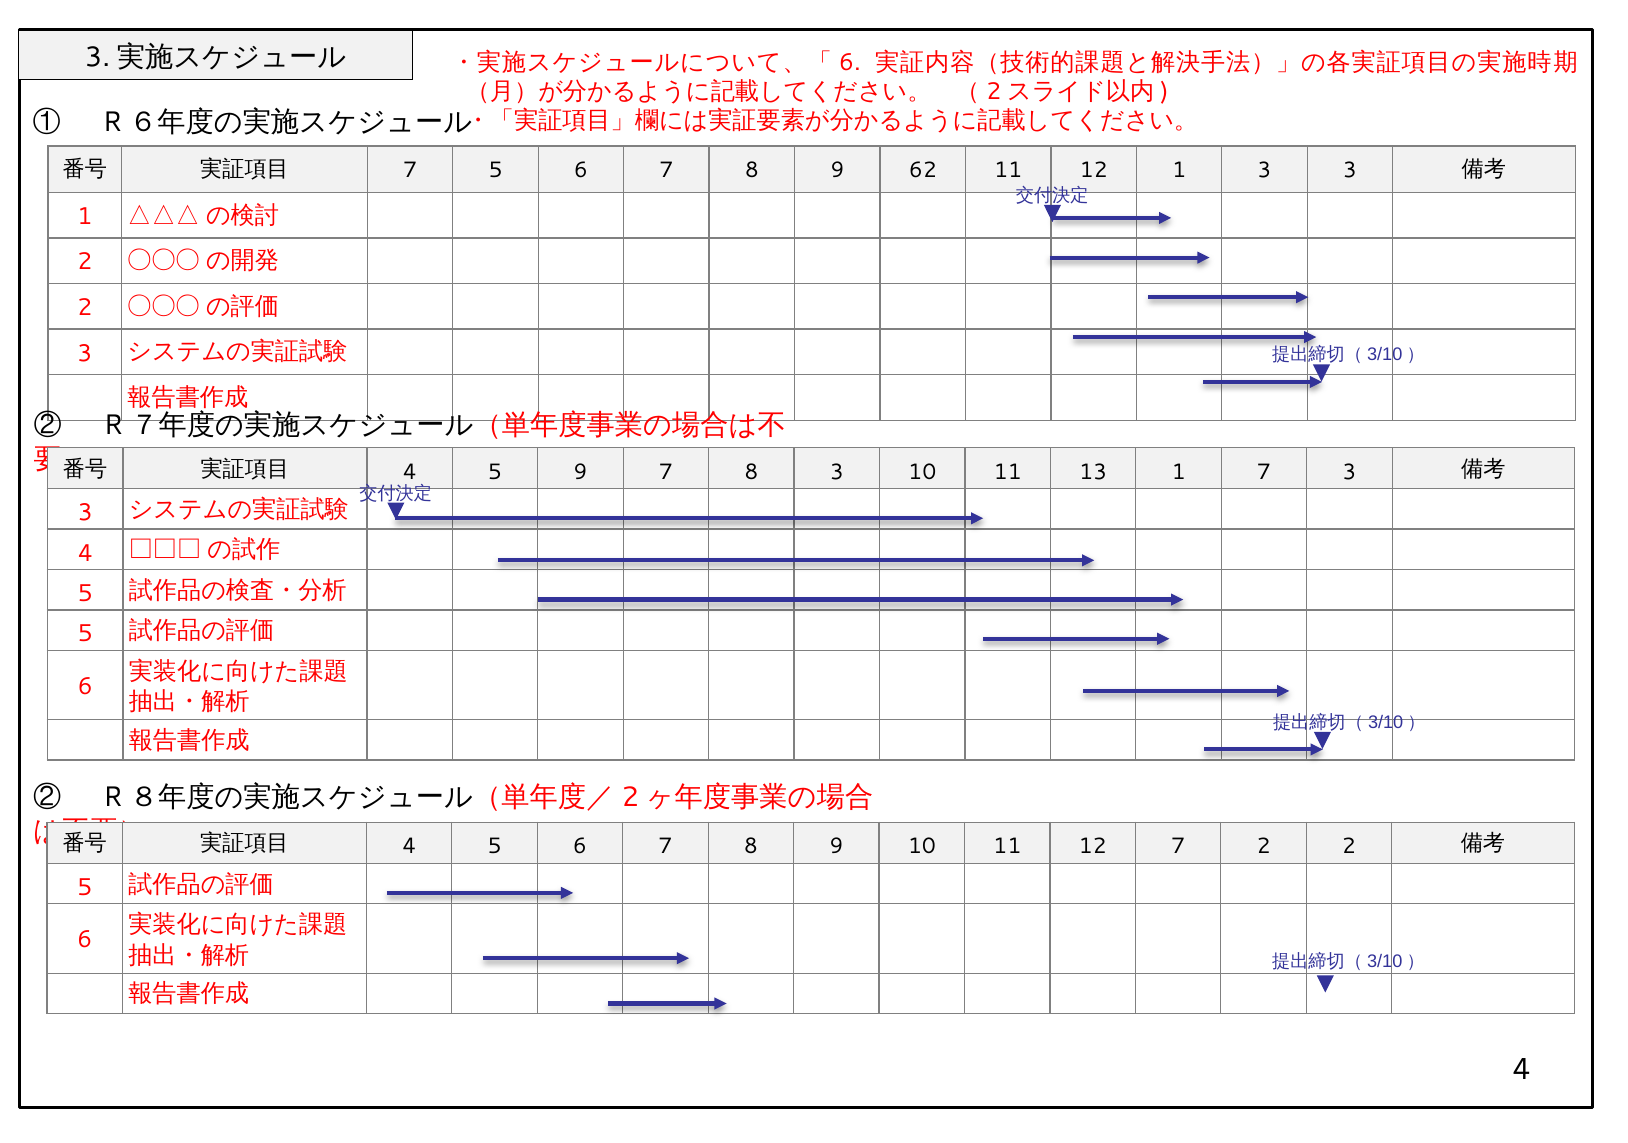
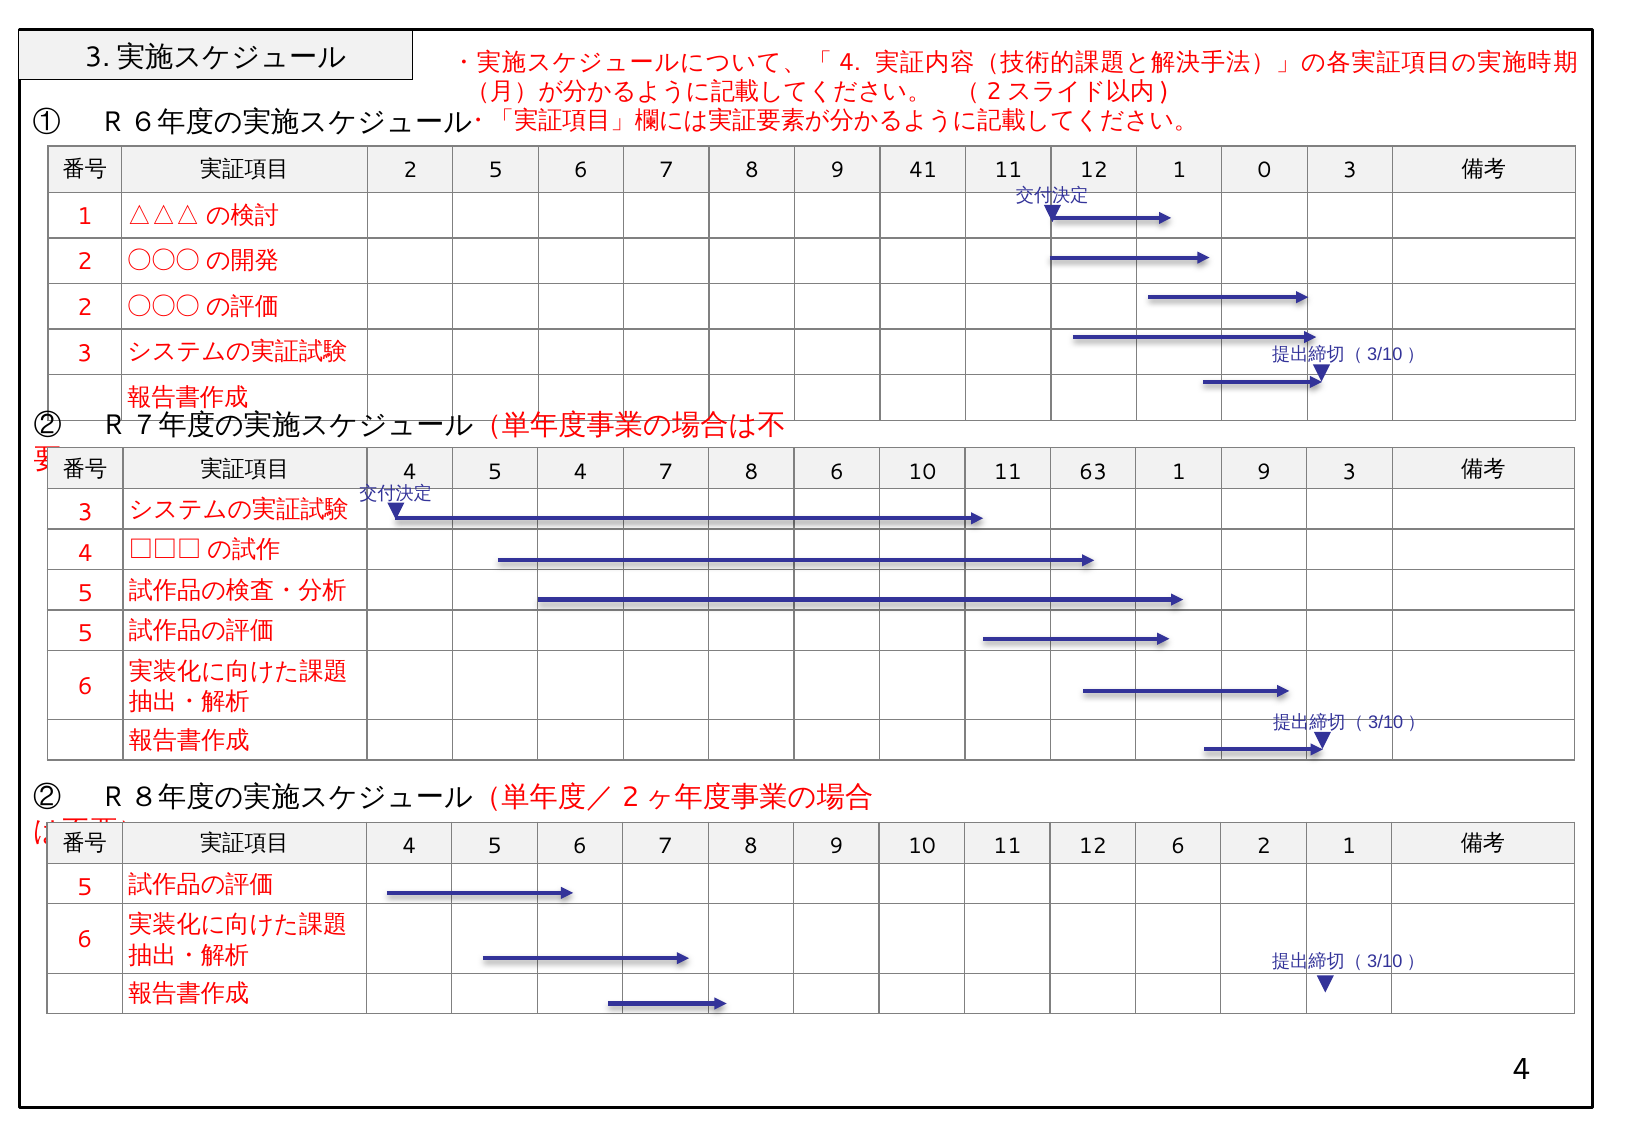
6 at (850, 63): 6 -> 4
7 at (410, 170): 7 -> 2
62: 62 -> 41
1 3: 3 -> 0
5 9: 9 -> 4
8 3: 3 -> 6
13: 13 -> 63
1 7: 7 -> 9
12 7: 7 -> 6
2 2: 2 -> 1
